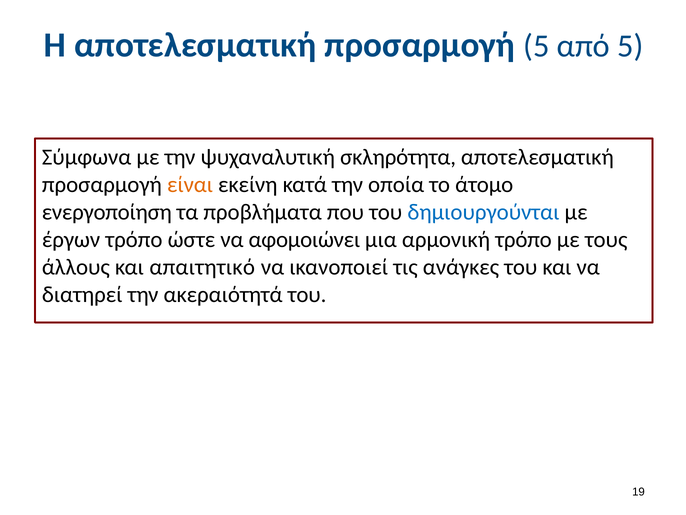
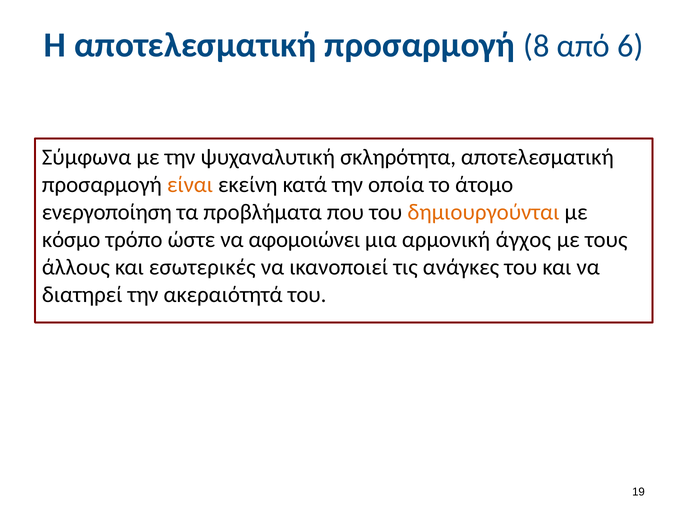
προσαρμογή 5: 5 -> 8
από 5: 5 -> 6
δημιουργούνται colour: blue -> orange
έργων: έργων -> κόσμο
αρμονική τρόπο: τρόπο -> άγχος
απαιτητικό: απαιτητικό -> εσωτερικές
